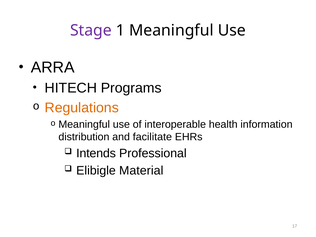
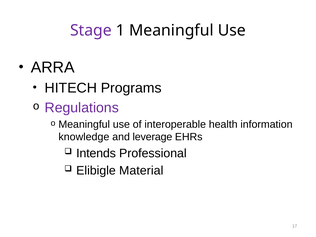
Regulations colour: orange -> purple
distribution: distribution -> knowledge
facilitate: facilitate -> leverage
